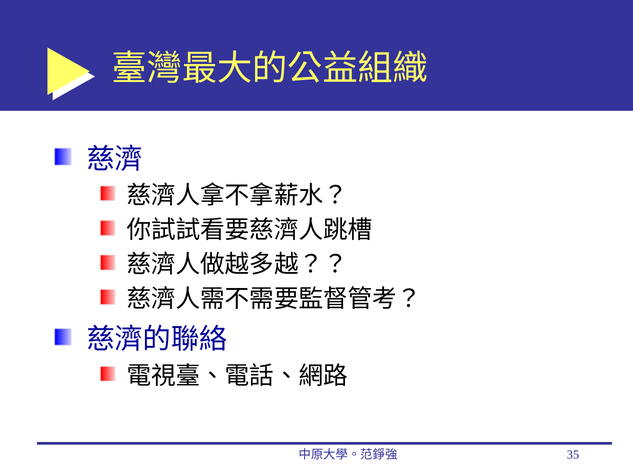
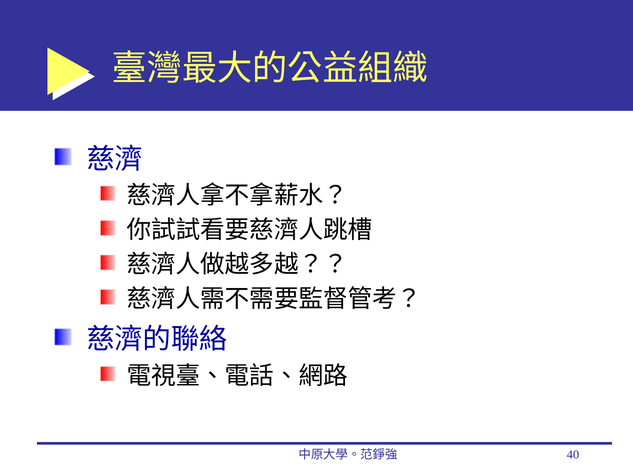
35: 35 -> 40
